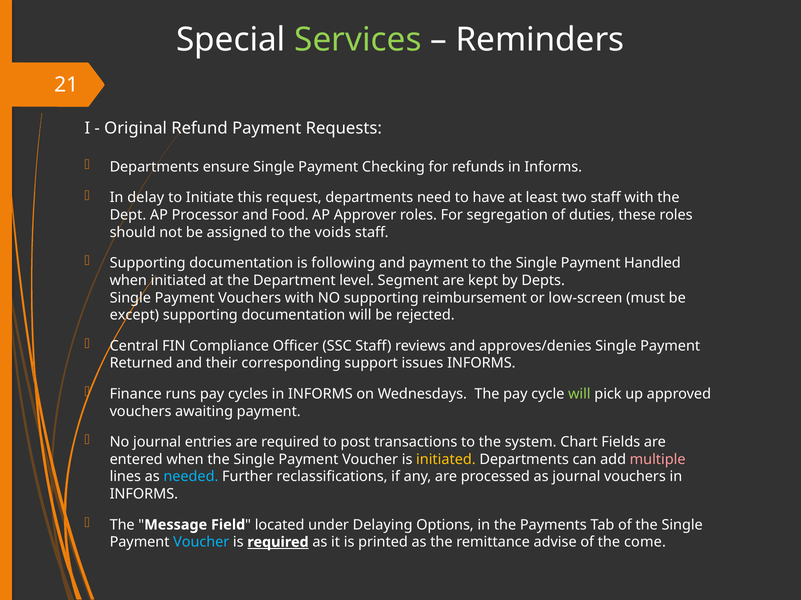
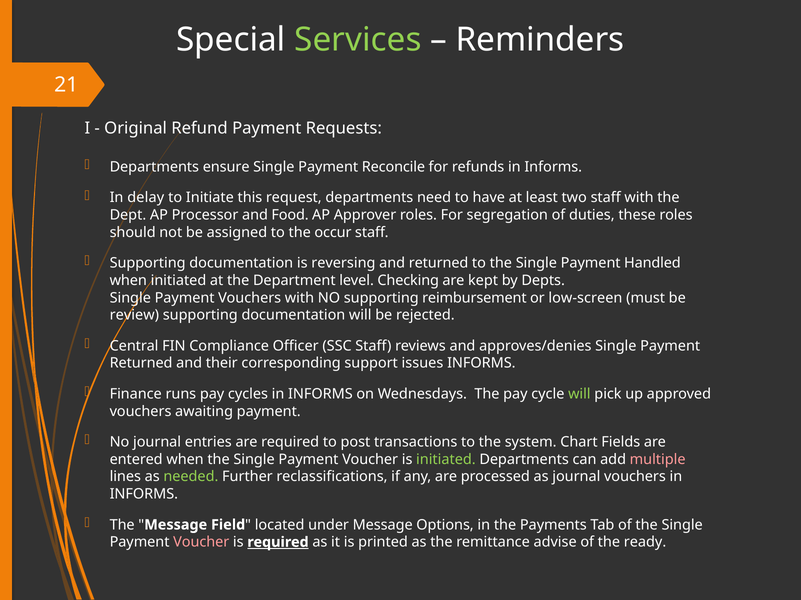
Checking: Checking -> Reconcile
voids: voids -> occur
following: following -> reversing
and payment: payment -> returned
Segment: Segment -> Checking
except: except -> review
initiated at (446, 460) colour: yellow -> light green
needed colour: light blue -> light green
under Delaying: Delaying -> Message
Voucher at (201, 543) colour: light blue -> pink
come: come -> ready
